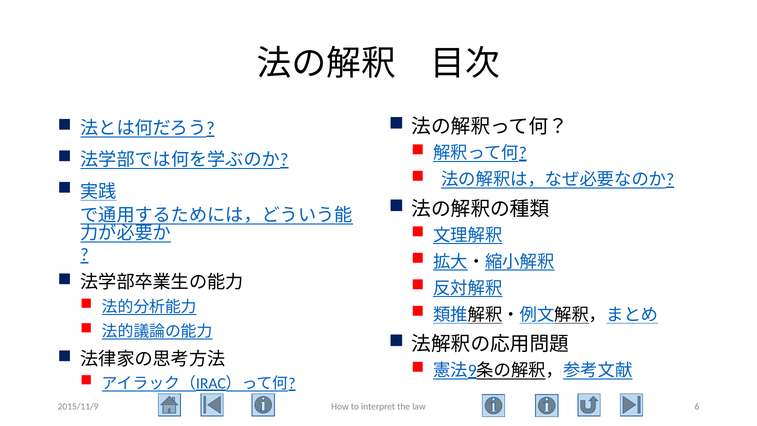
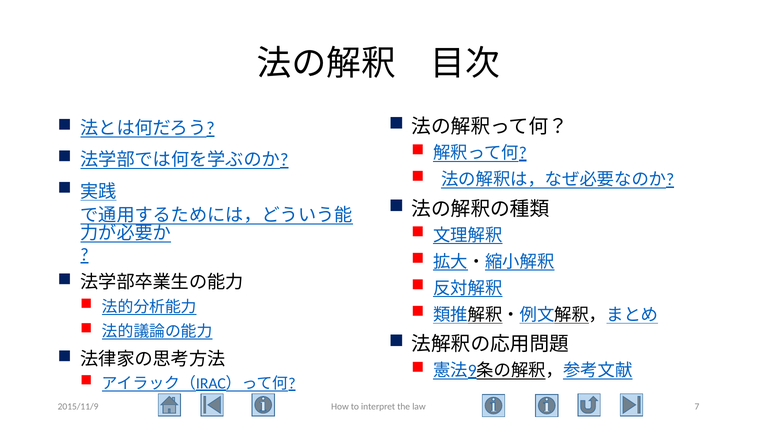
6: 6 -> 7
